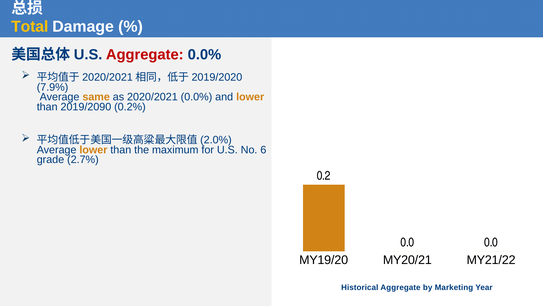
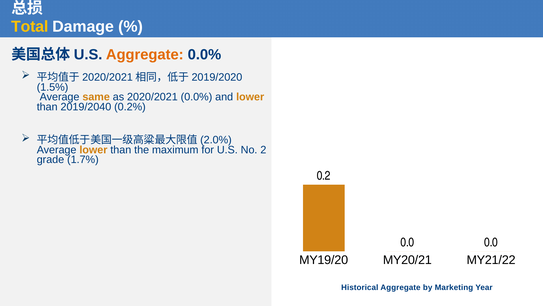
Aggregate at (145, 55) colour: red -> orange
7.9%: 7.9% -> 1.5%
2019/2090: 2019/2090 -> 2019/2040
6: 6 -> 2
2.7%: 2.7% -> 1.7%
